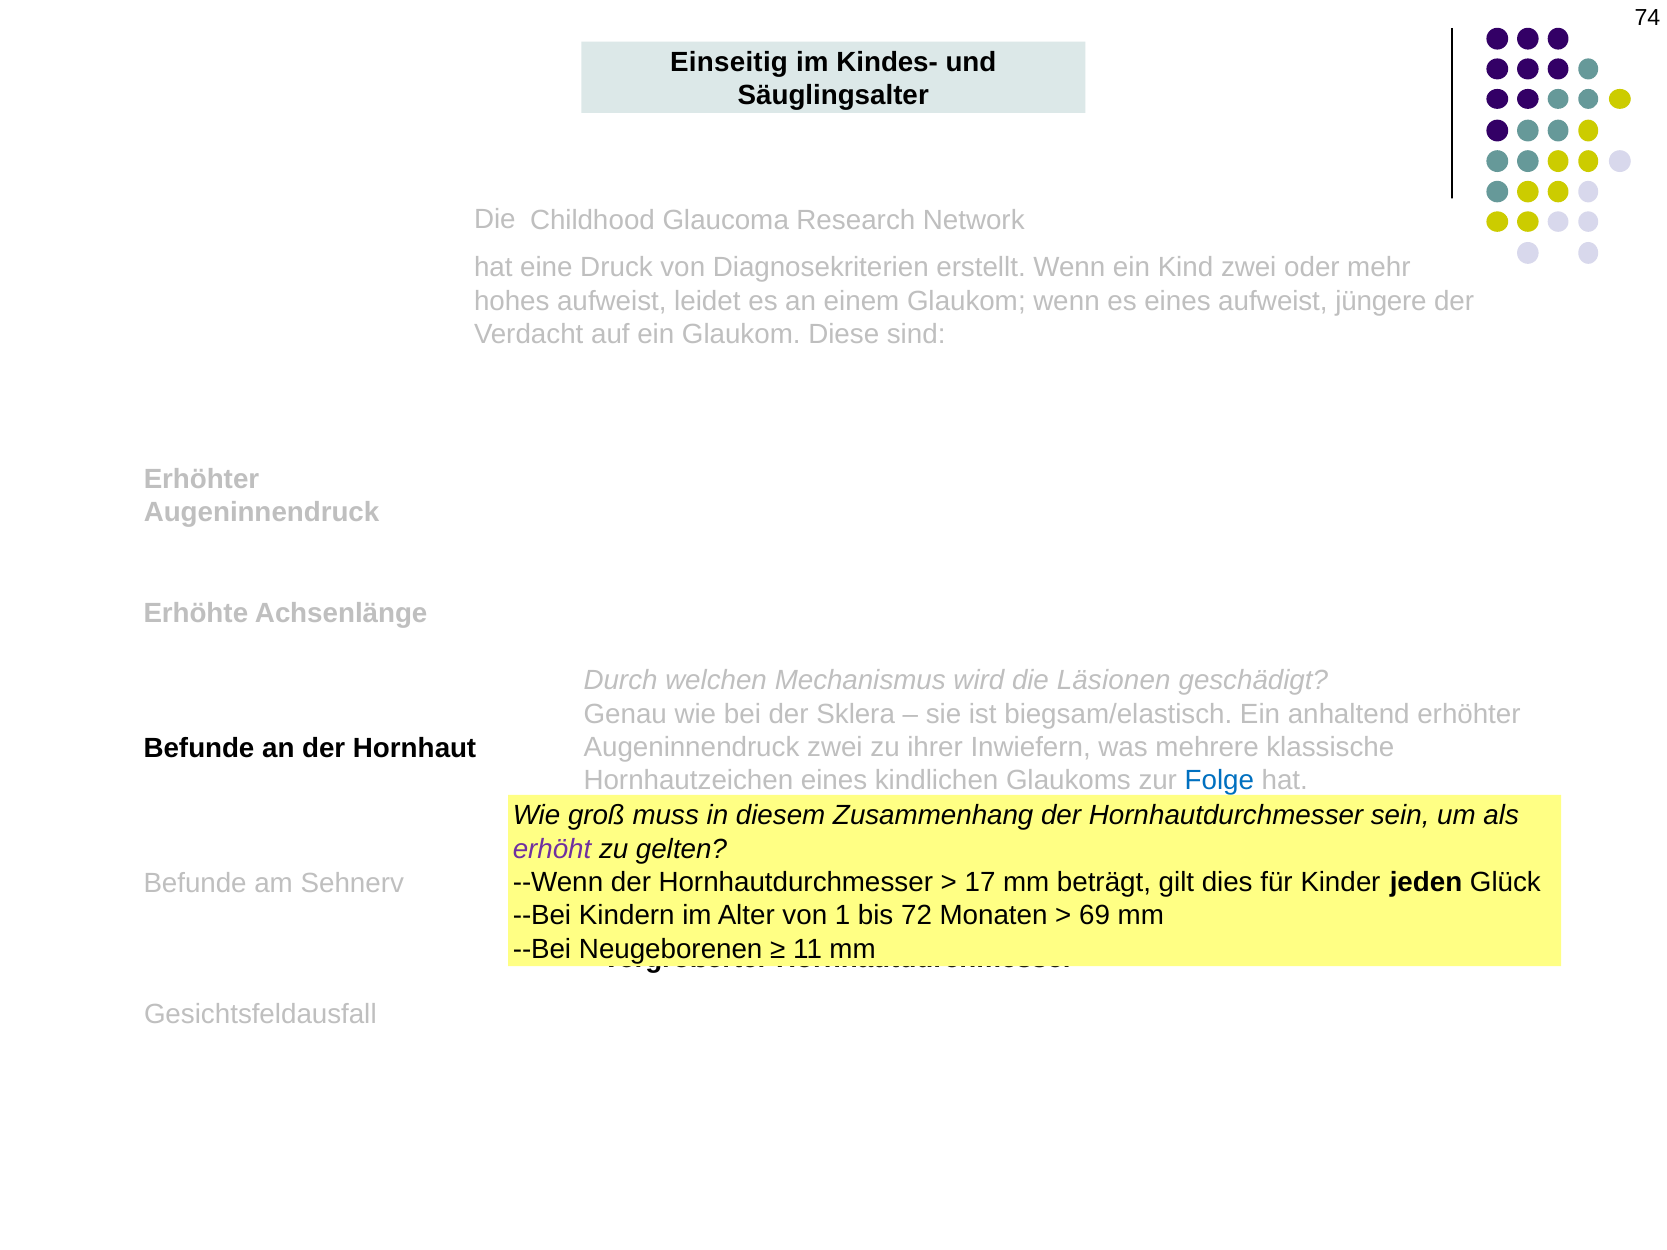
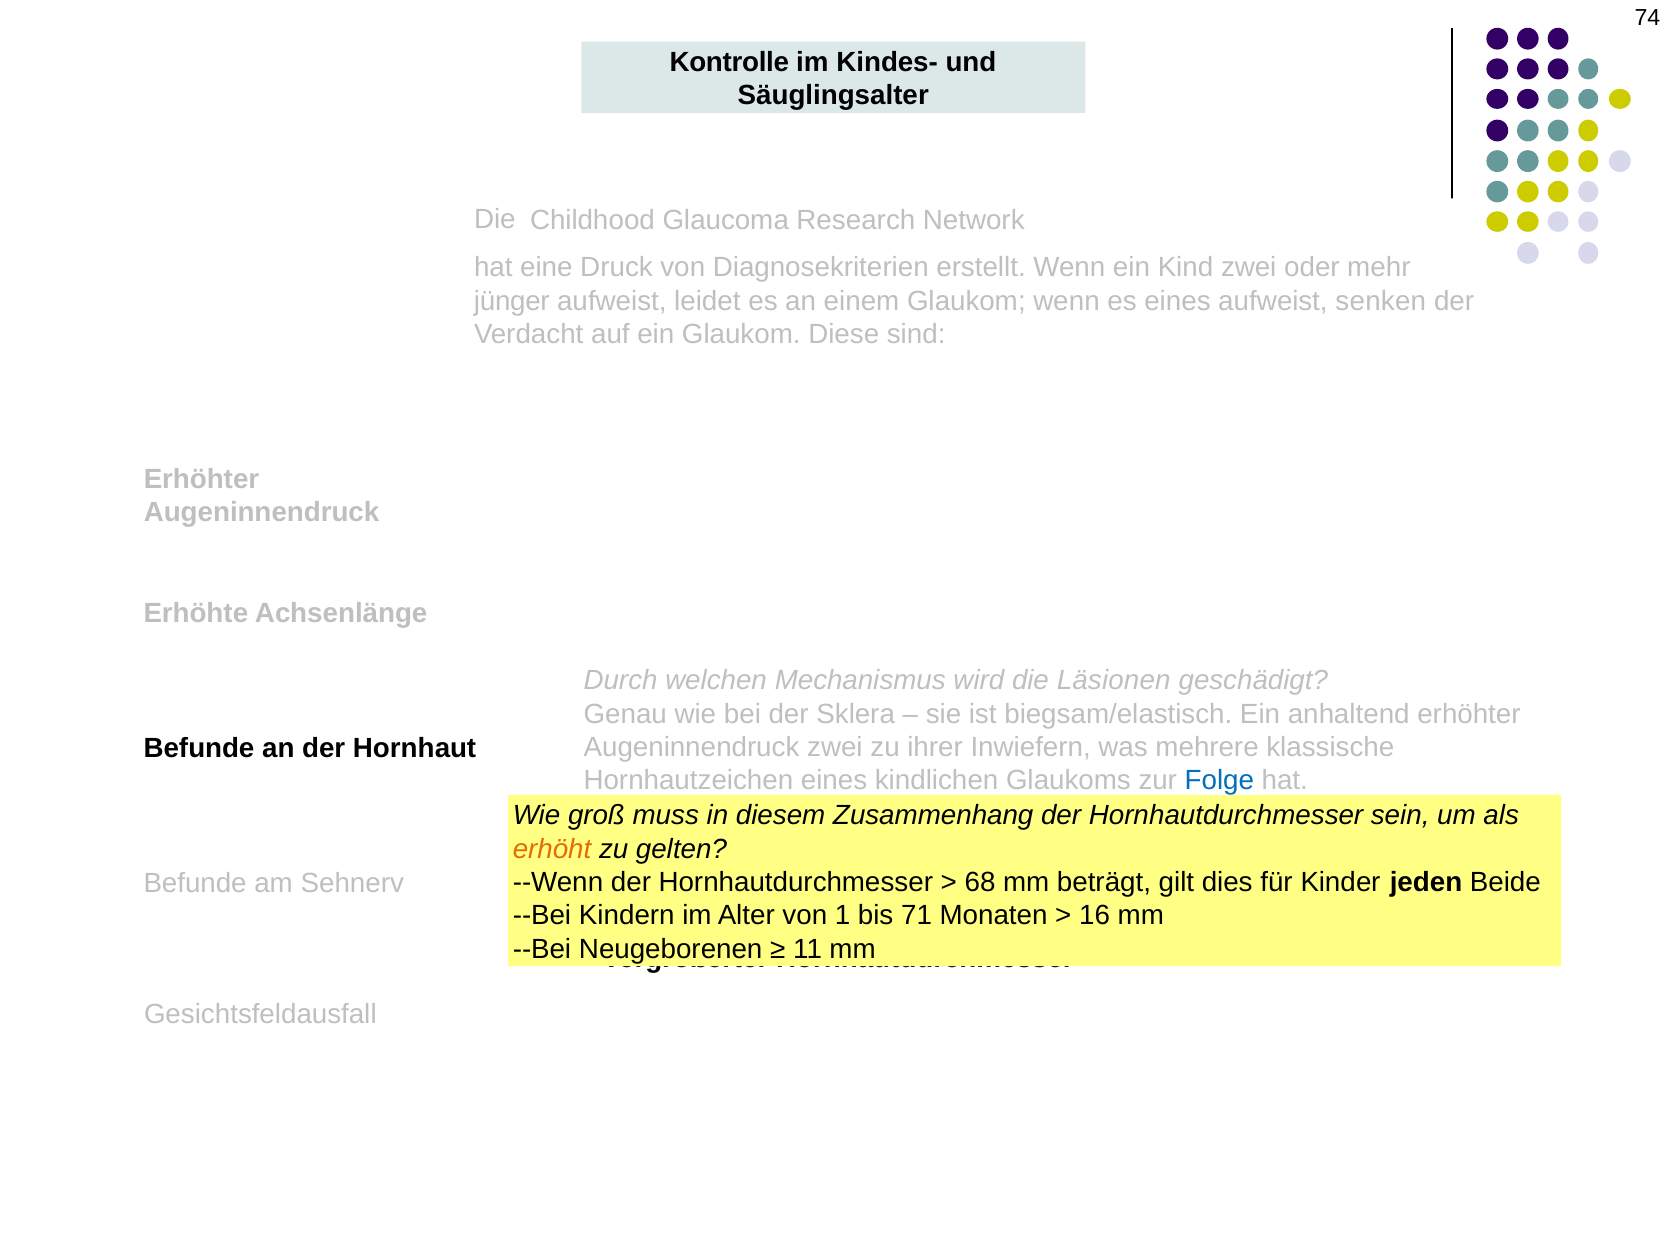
Einseitig: Einseitig -> Kontrolle
hohes: hohes -> jünger
jüngere: jüngere -> senken
erhöht colour: purple -> orange
17: 17 -> 68
Glück: Glück -> Beide
72: 72 -> 71
69: 69 -> 16
